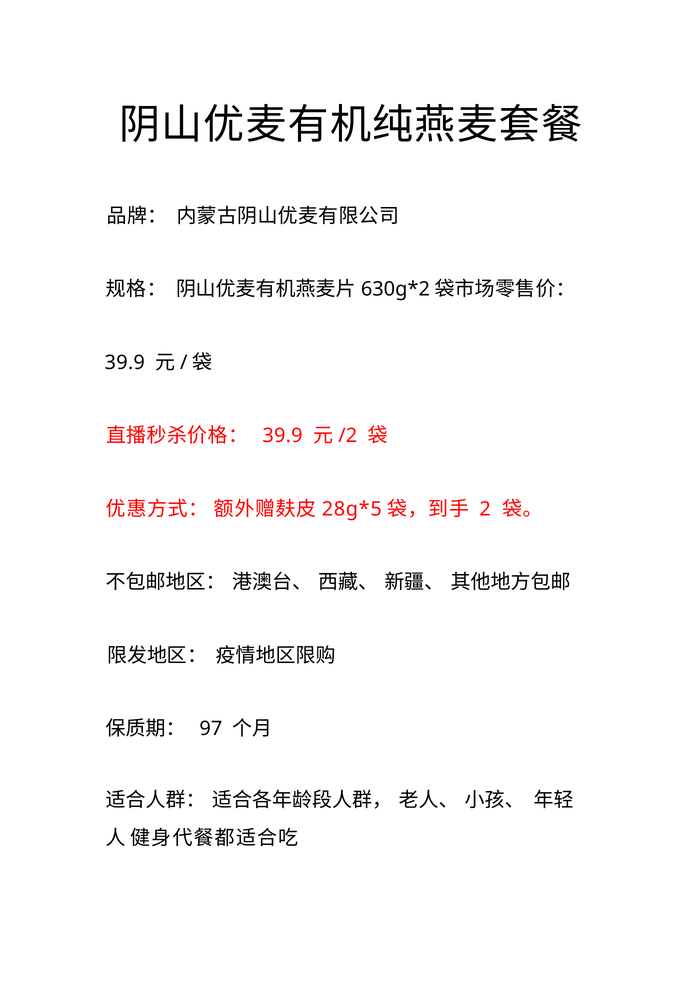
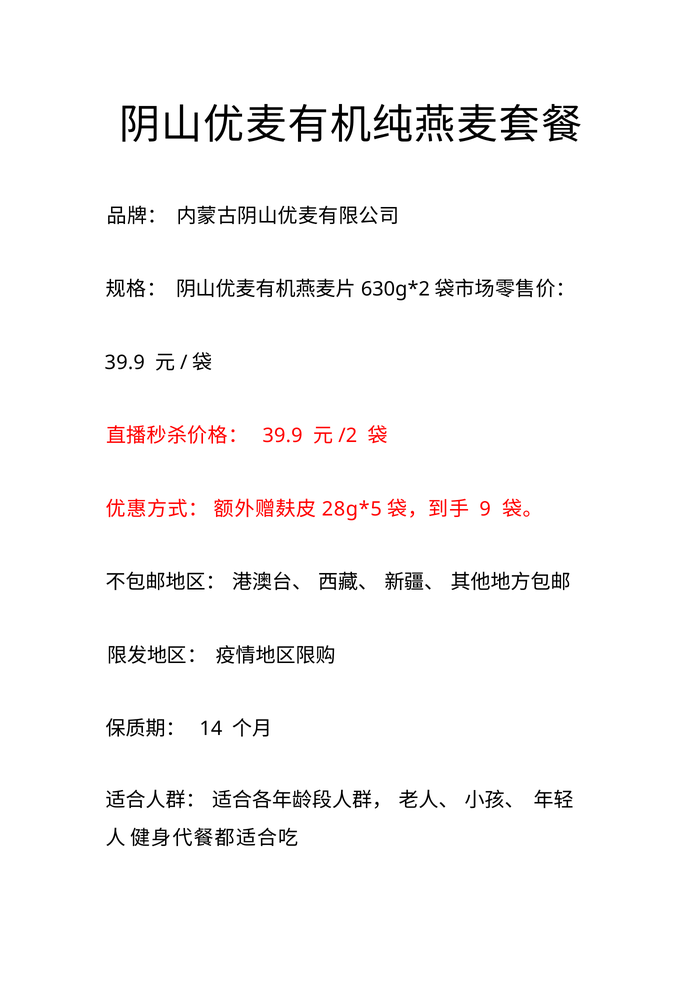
2: 2 -> 9
97: 97 -> 14
